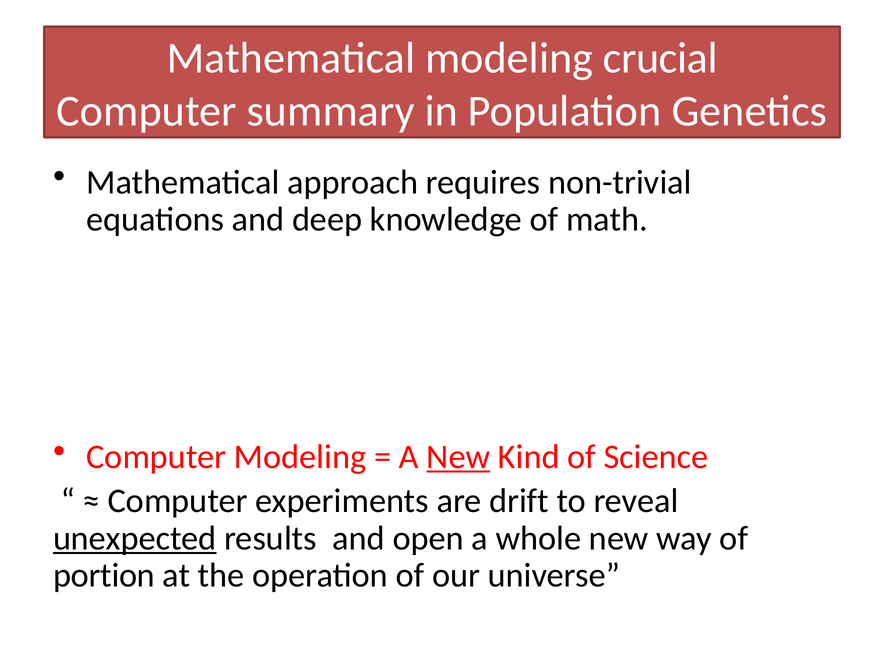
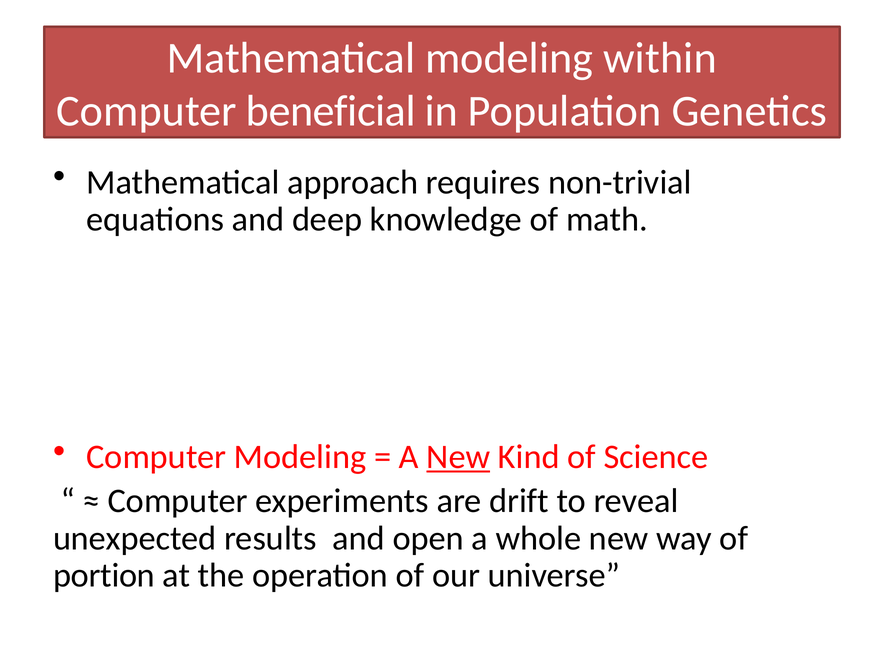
crucial: crucial -> within
summary: summary -> beneficial
unexpected underline: present -> none
